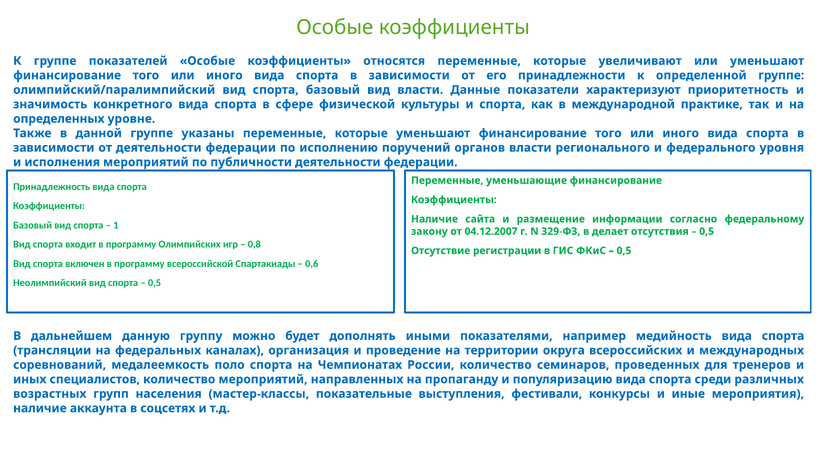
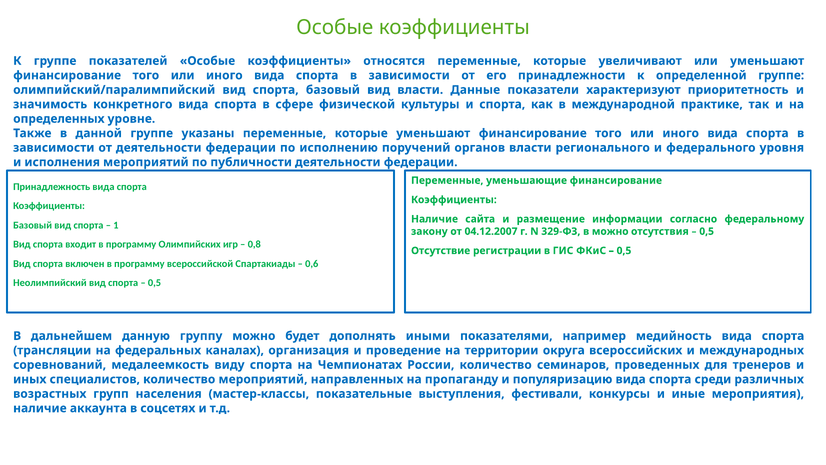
в делает: делает -> можно
поло: поло -> виду
